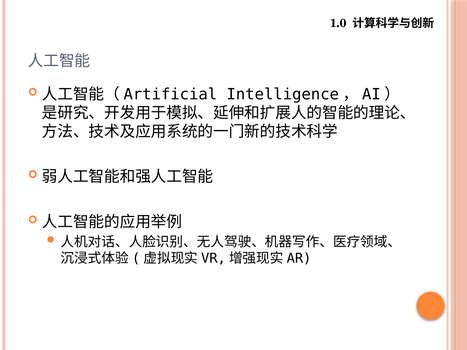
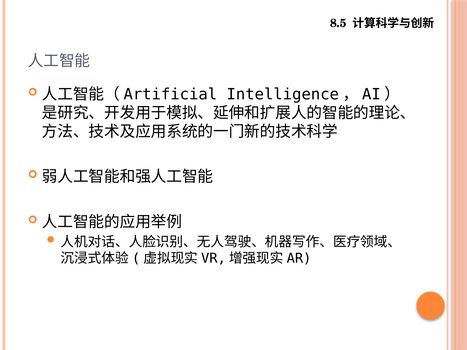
1.0: 1.0 -> 8.5
